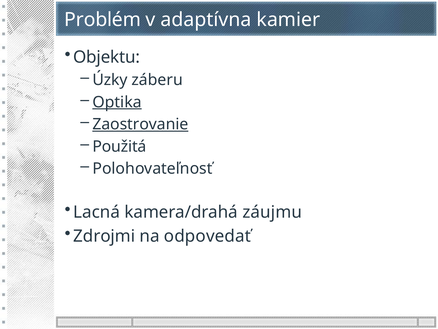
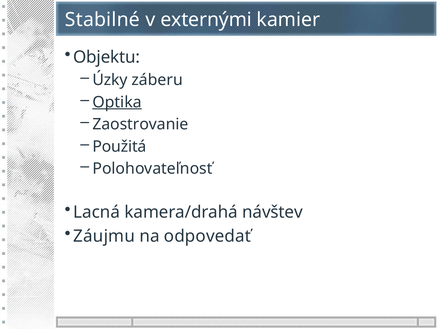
Problém: Problém -> Stabilné
adaptívna: adaptívna -> externými
Zaostrovanie underline: present -> none
záujmu: záujmu -> návštev
Zdrojmi: Zdrojmi -> Záujmu
